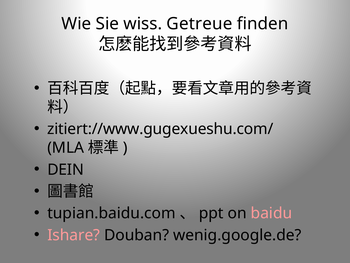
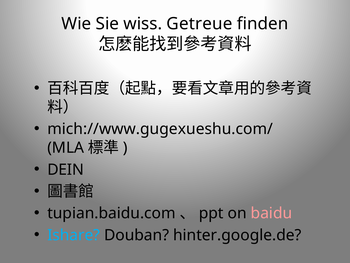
zitiert://www.gugexueshu.com/: zitiert://www.gugexueshu.com/ -> mich://www.gugexueshu.com/
Ishare colour: pink -> light blue
wenig.google.de: wenig.google.de -> hinter.google.de
